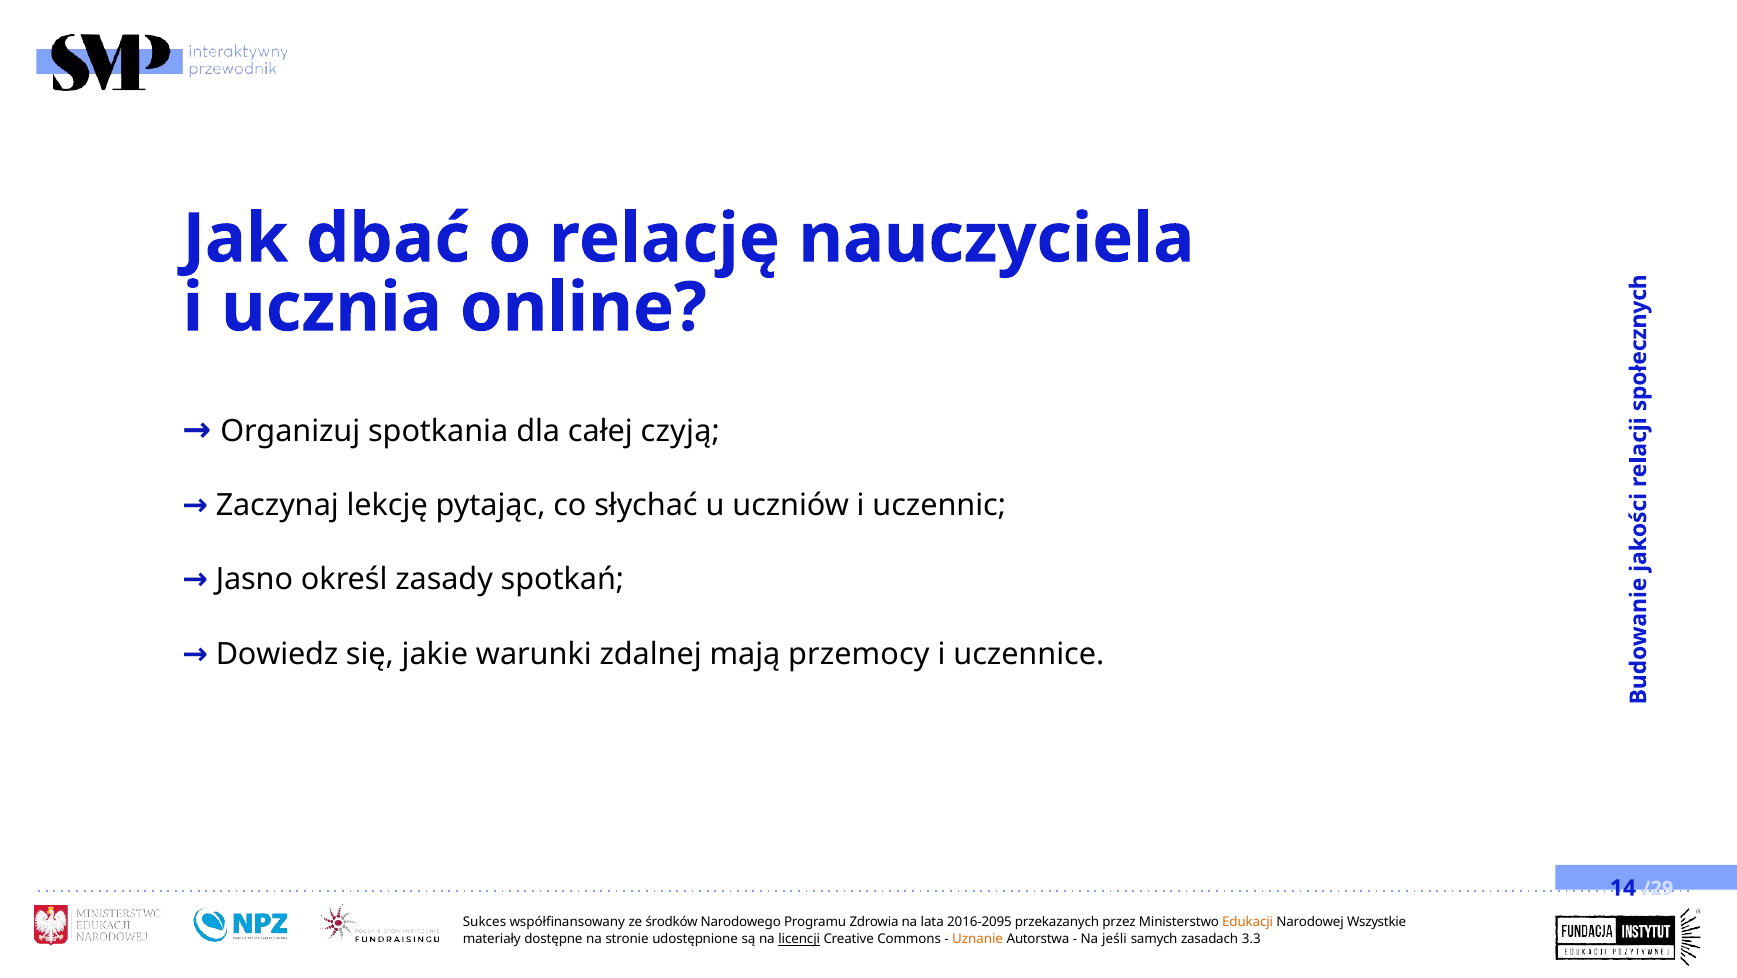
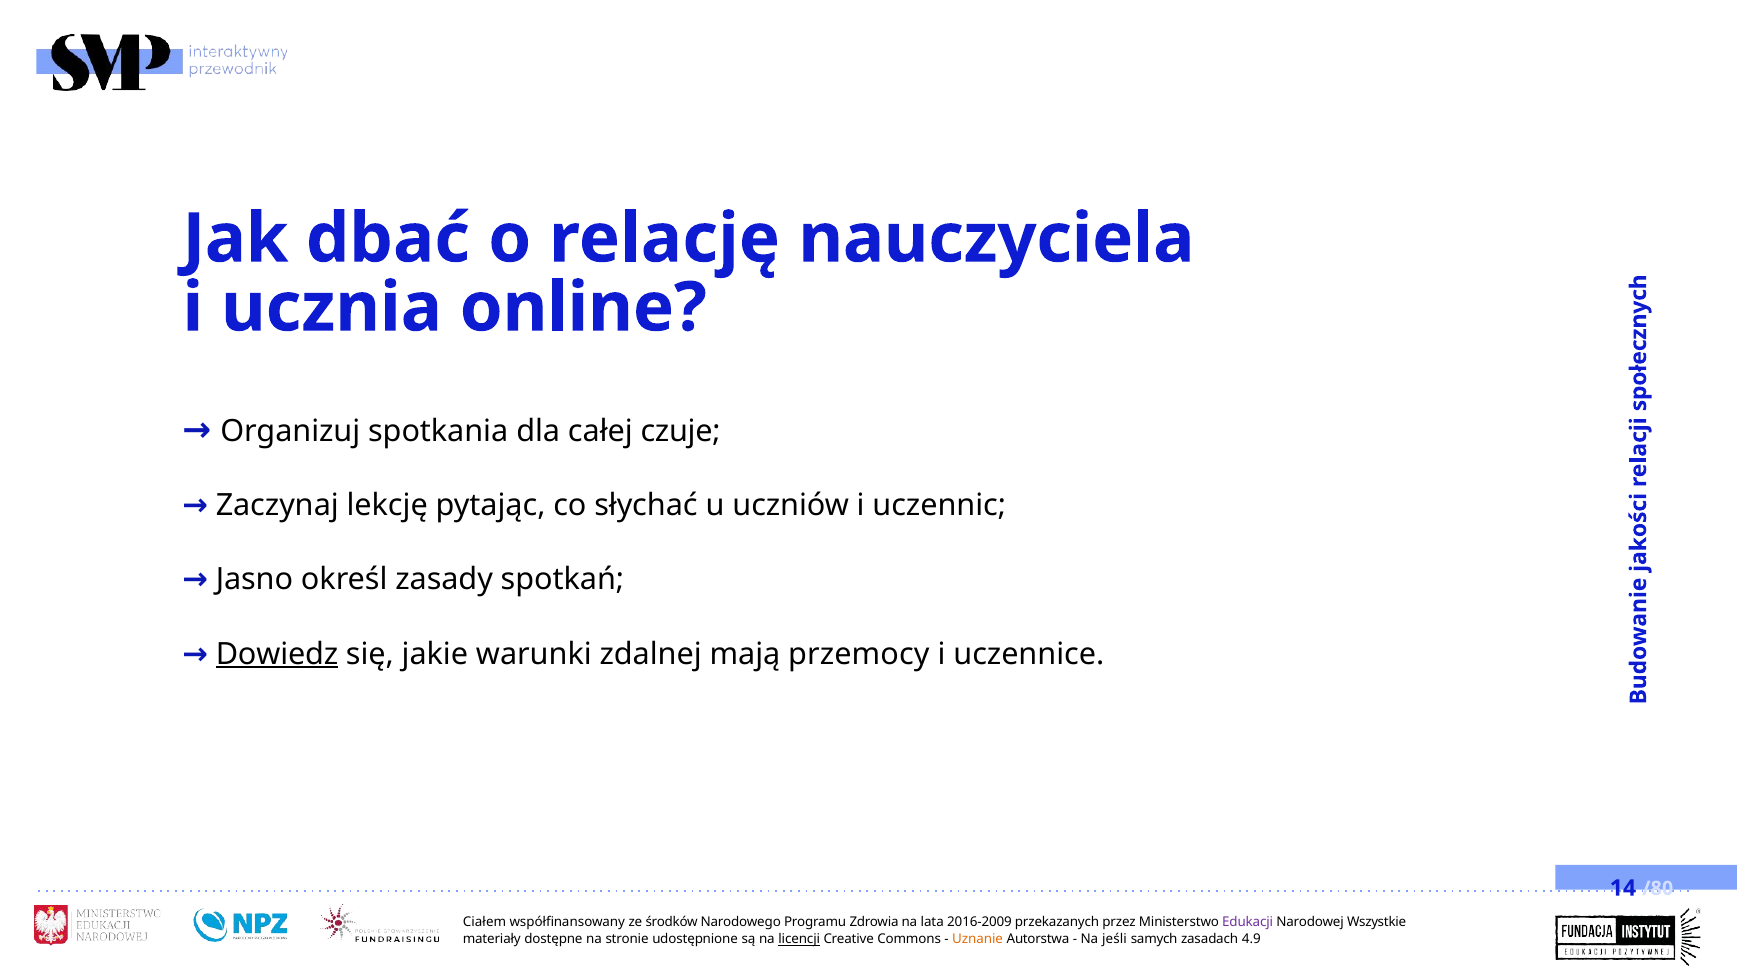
czyją: czyją -> czuje
Dowiedz underline: none -> present
/29: /29 -> /80
Sukces: Sukces -> Ciałem
2016-2095: 2016-2095 -> 2016-2009
Edukacji colour: orange -> purple
3.3: 3.3 -> 4.9
